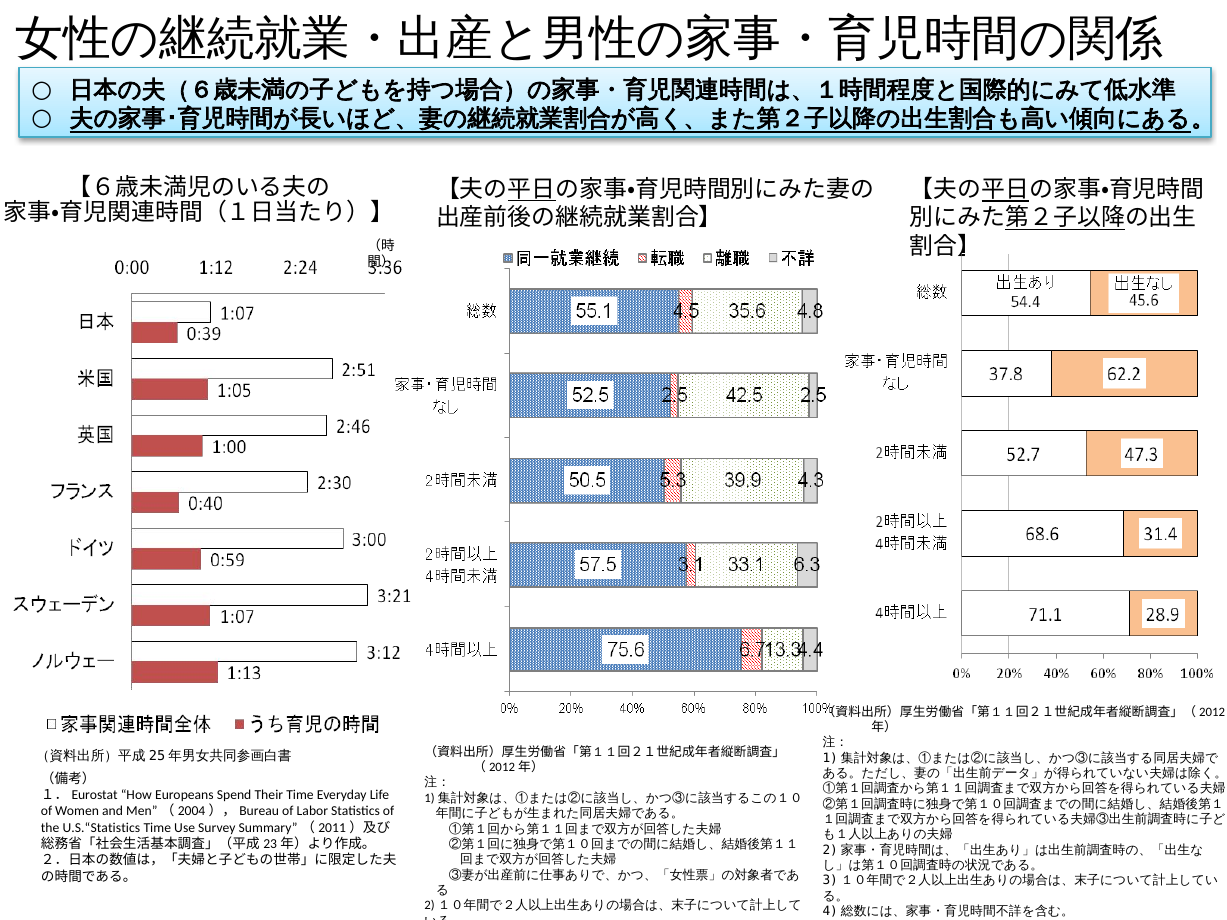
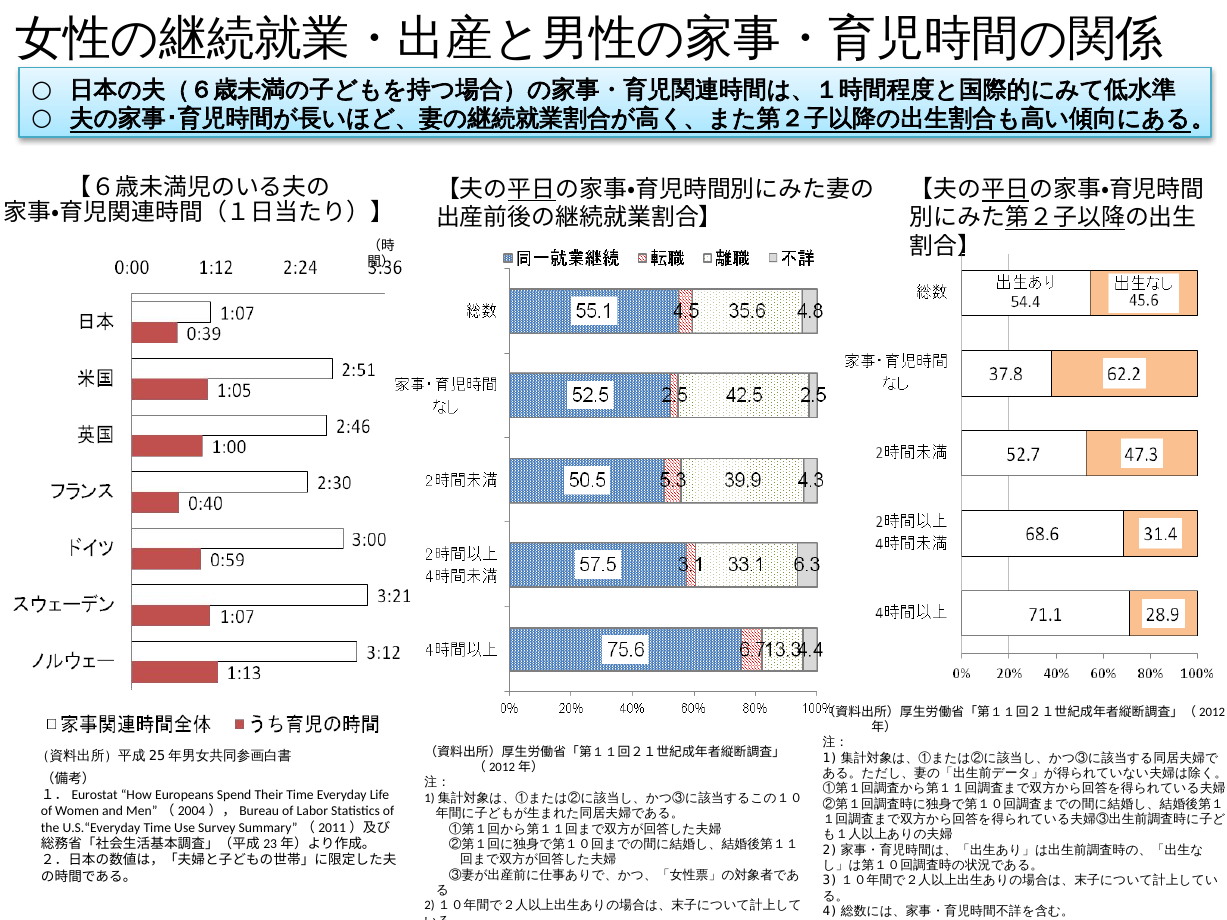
U.S.“Statistics: U.S.“Statistics -> U.S.“Everyday
